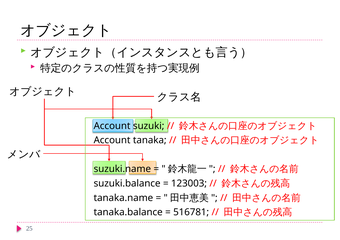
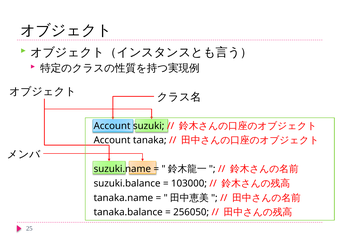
123003: 123003 -> 103000
516781: 516781 -> 256050
